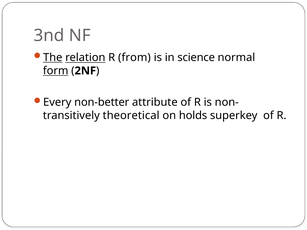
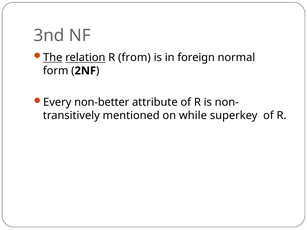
science: science -> foreign
form underline: present -> none
theoretical: theoretical -> mentioned
holds: holds -> while
